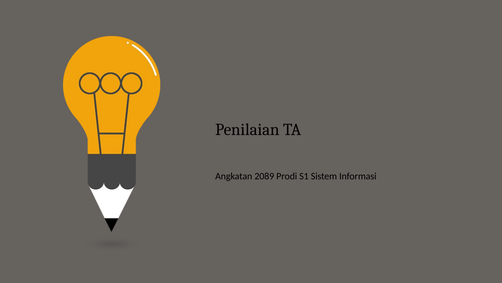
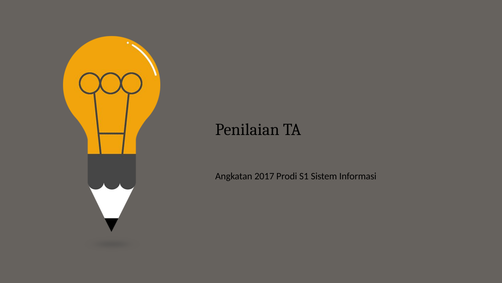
2089: 2089 -> 2017
